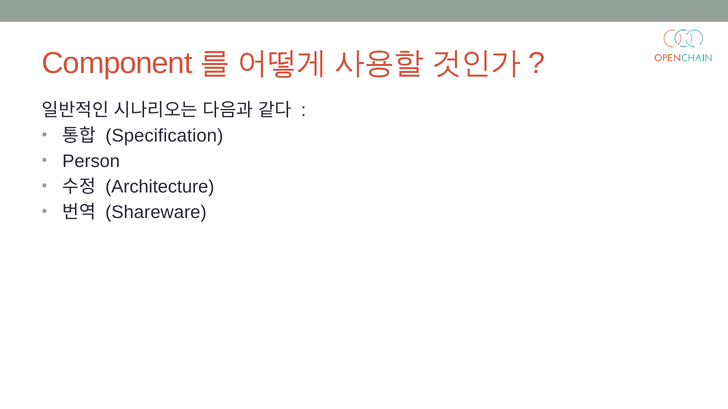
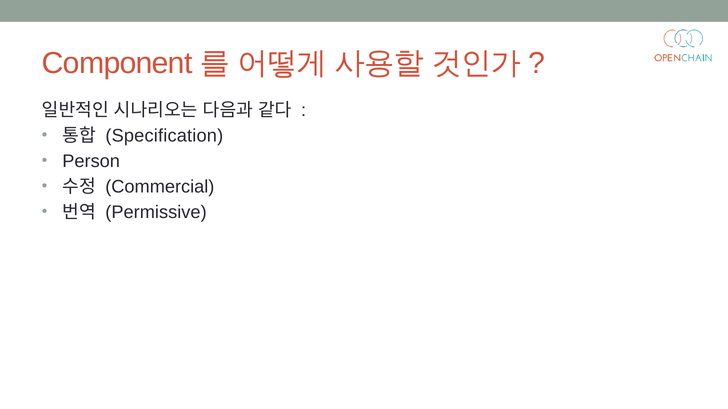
Architecture: Architecture -> Commercial
Shareware: Shareware -> Permissive
